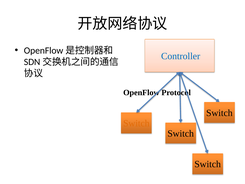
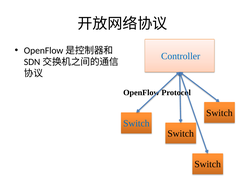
Switch at (136, 123) colour: orange -> blue
